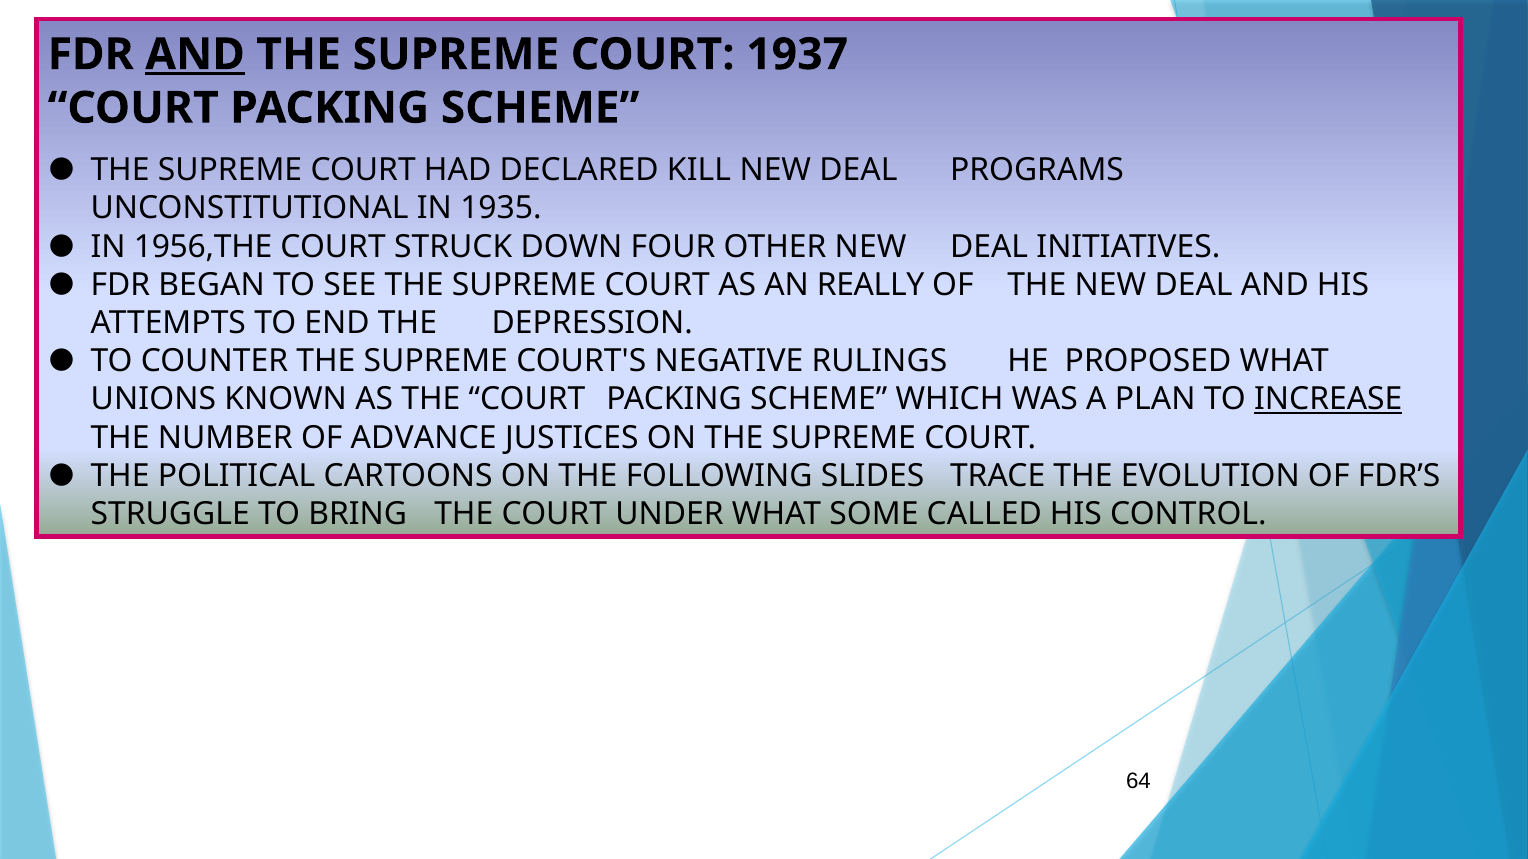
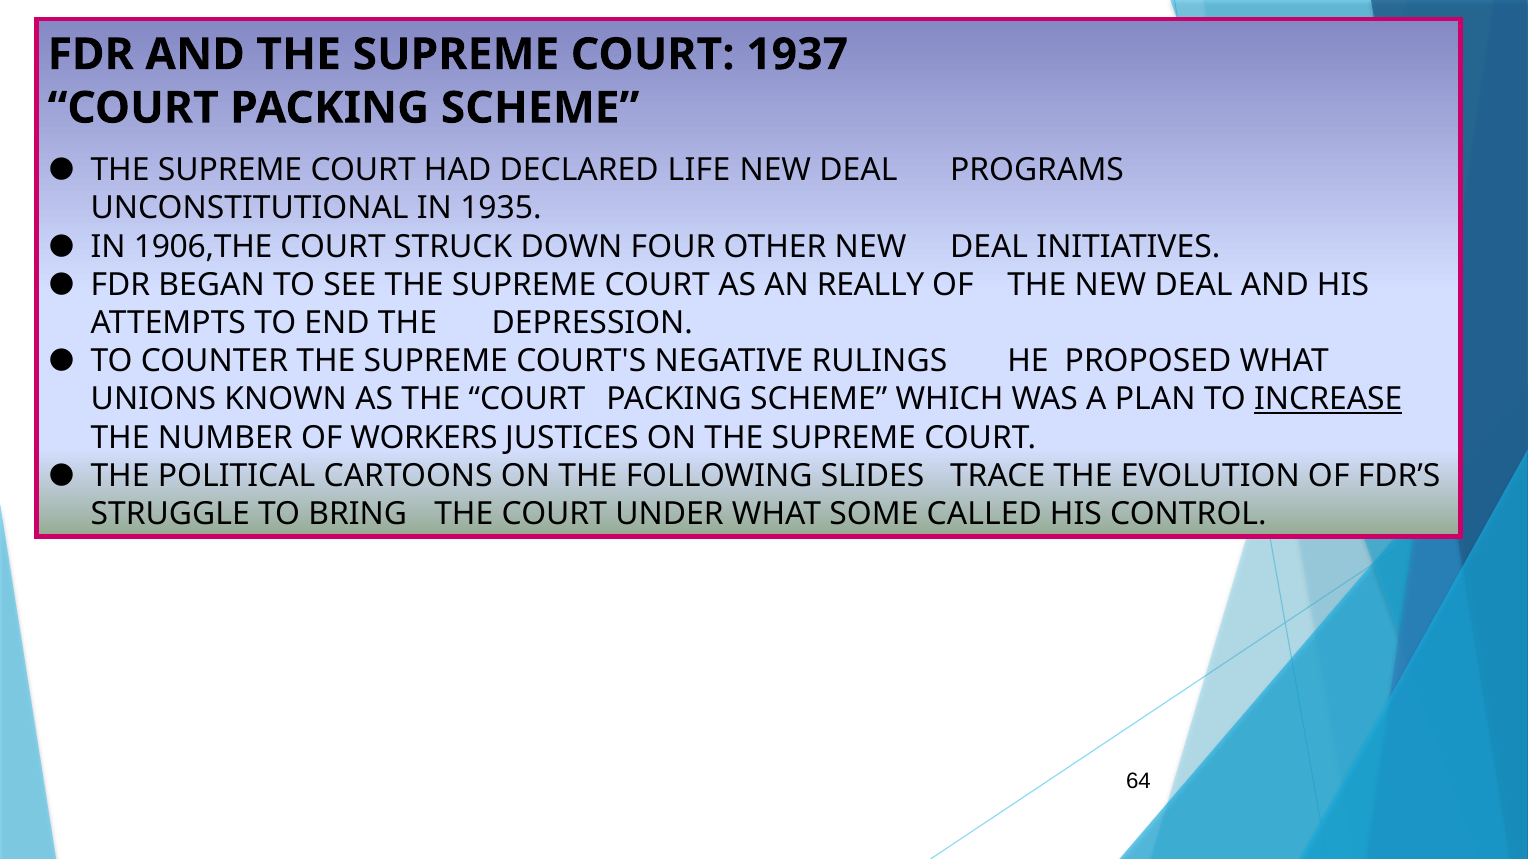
AND at (195, 55) underline: present -> none
KILL: KILL -> LIFE
1956,THE: 1956,THE -> 1906,THE
ADVANCE: ADVANCE -> WORKERS
